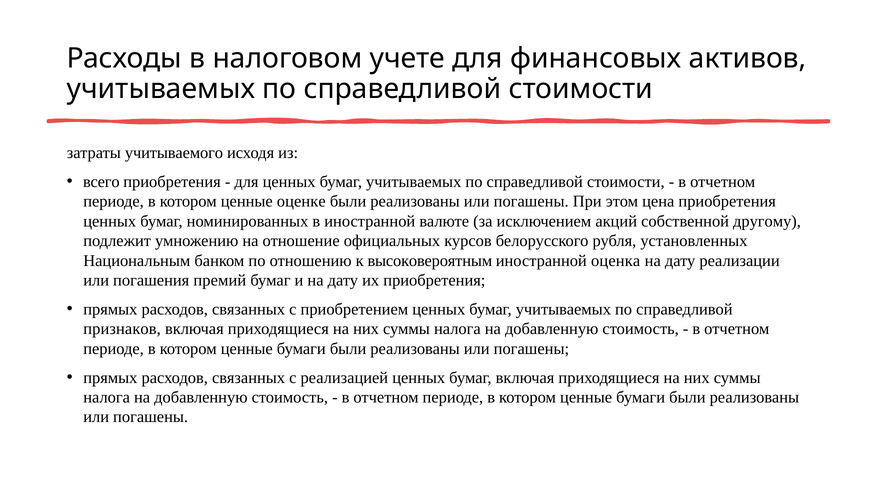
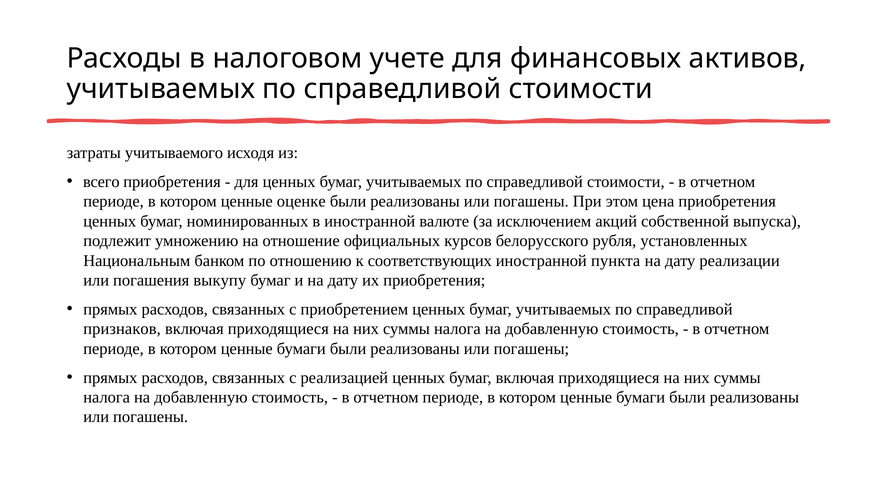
другому: другому -> выпуска
высоковероятным: высоковероятным -> соответствующих
оценка: оценка -> пункта
премий: премий -> выкупу
